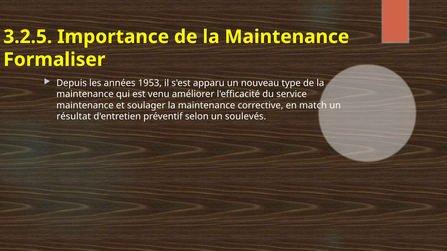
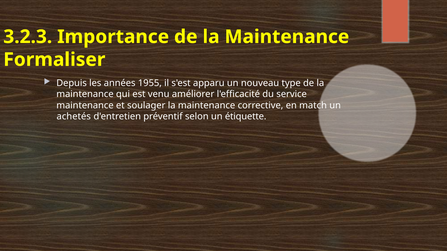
3.2.5: 3.2.5 -> 3.2.3
1953: 1953 -> 1955
résultat: résultat -> achetés
soulevés: soulevés -> étiquette
